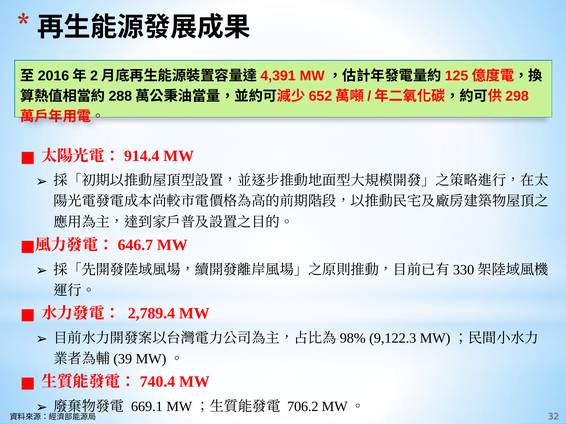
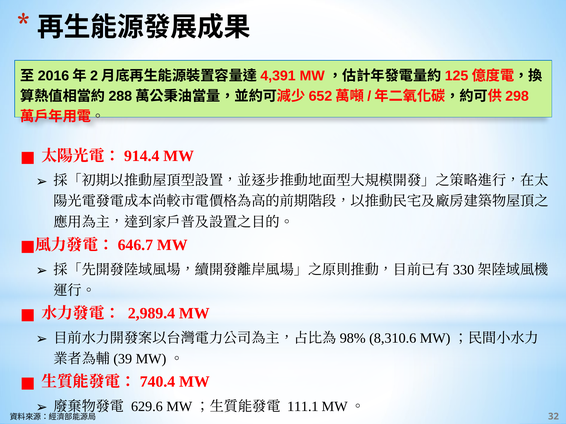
2,789.4: 2,789.4 -> 2,989.4
9,122.3: 9,122.3 -> 8,310.6
669.1: 669.1 -> 629.6
706.2: 706.2 -> 111.1
